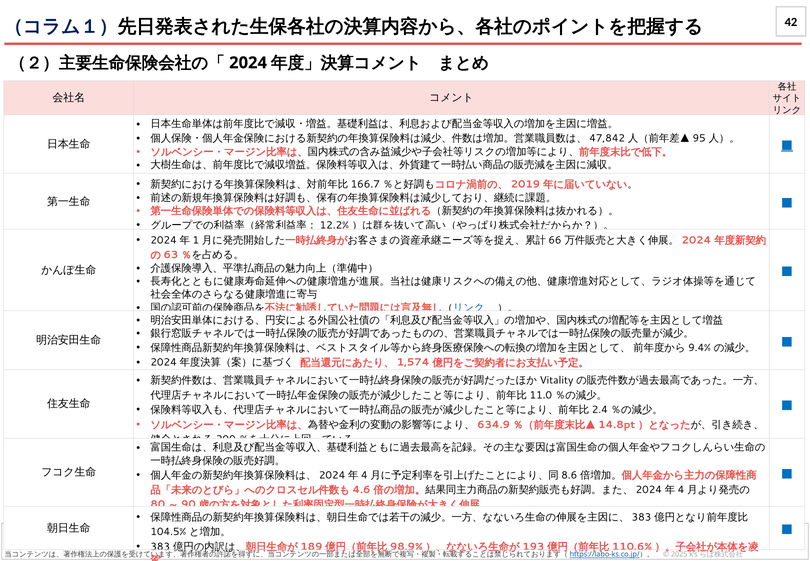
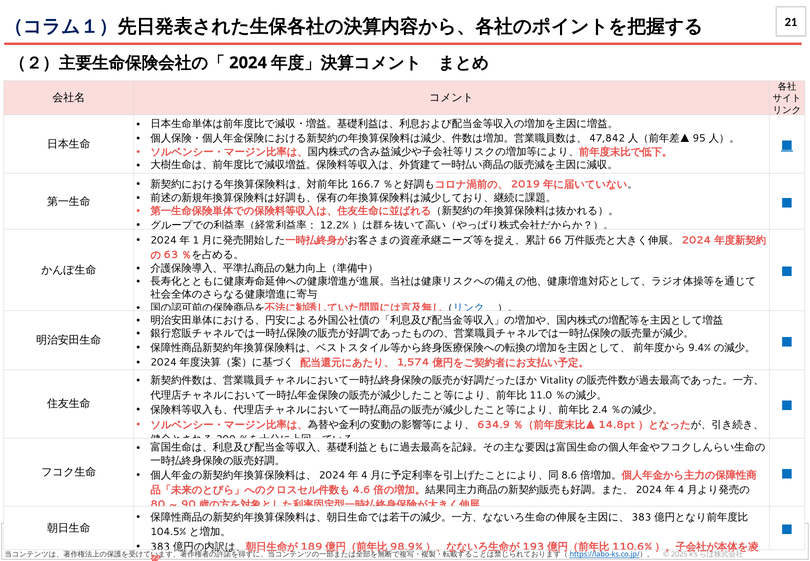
42: 42 -> 21
